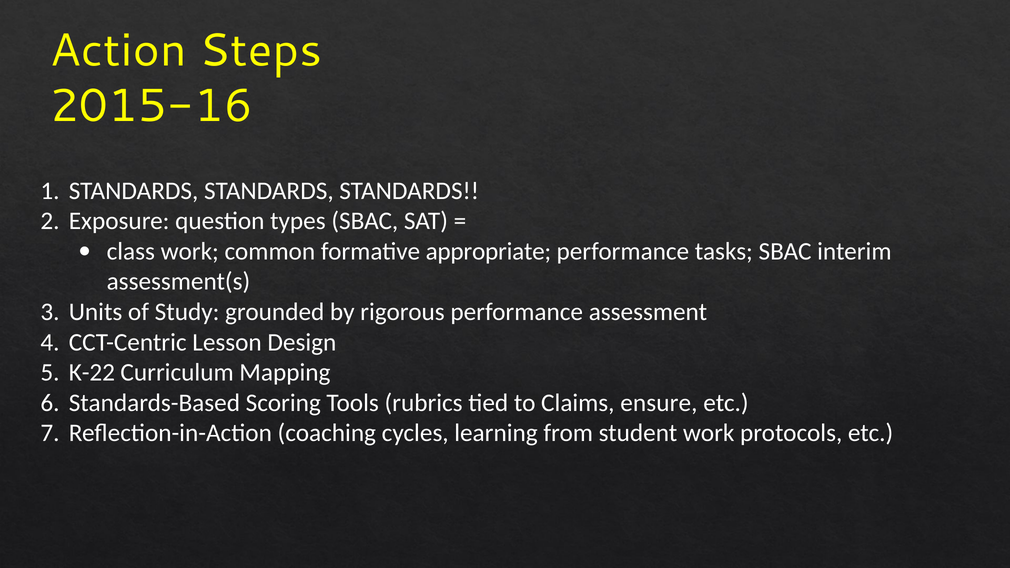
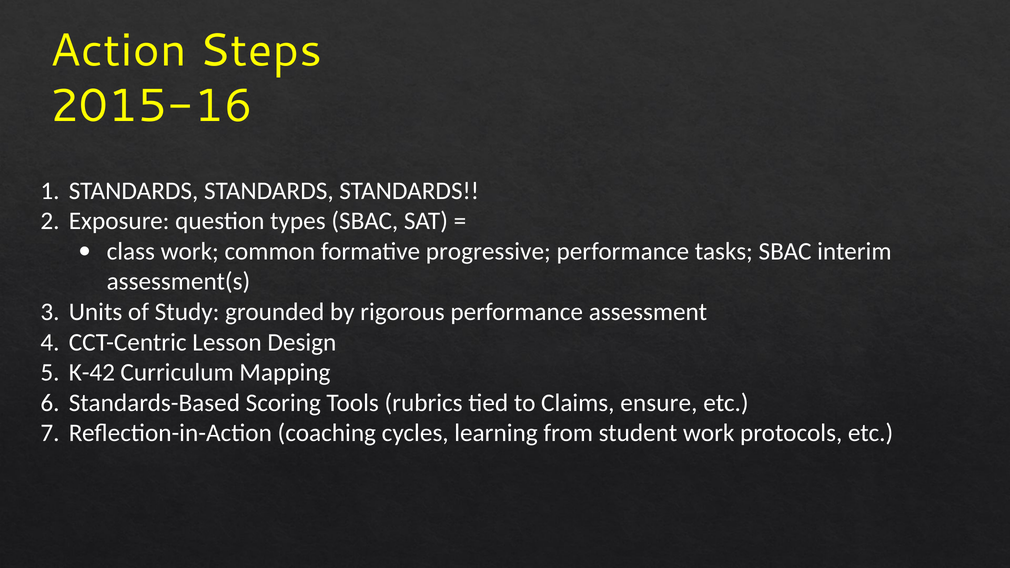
appropriate: appropriate -> progressive
K-22: K-22 -> K-42
